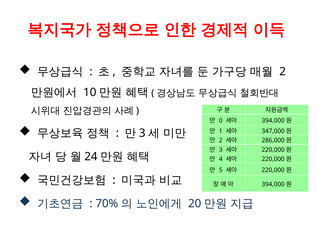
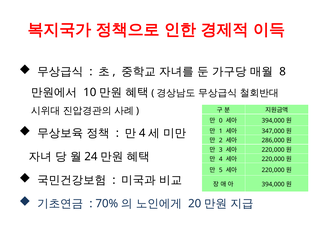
2 at (283, 72): 2 -> 8
3 at (142, 133): 3 -> 4
